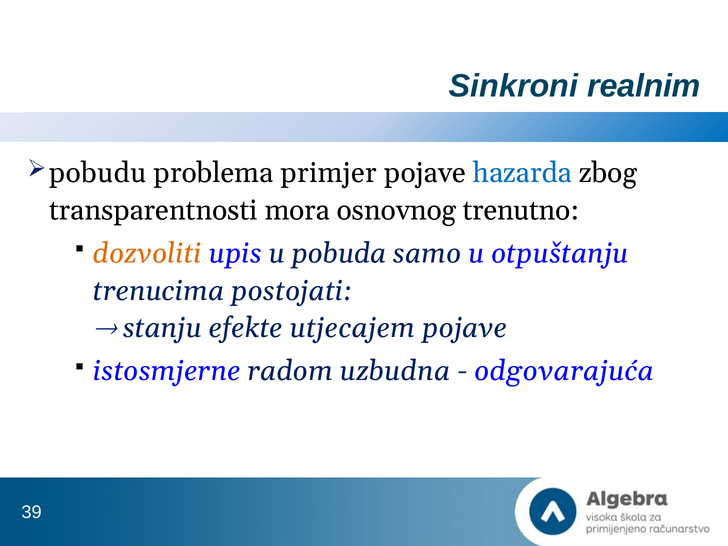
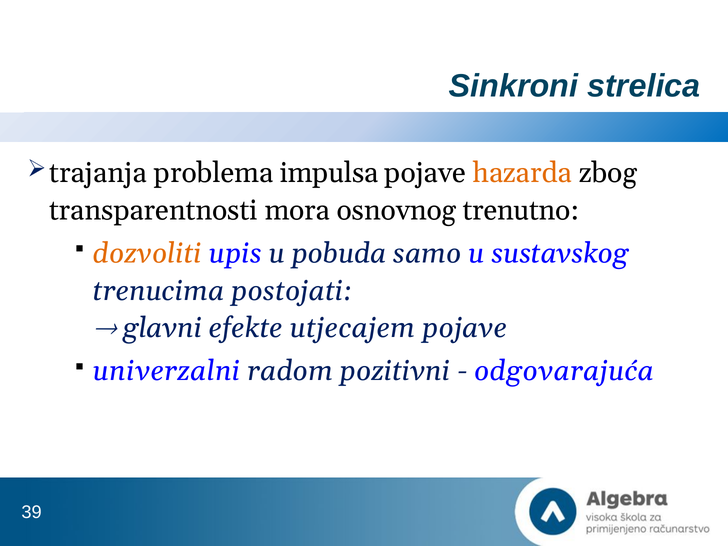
realnim: realnim -> strelica
pobudu: pobudu -> trajanja
primjer: primjer -> impulsa
hazarda colour: blue -> orange
otpuštanju: otpuštanju -> sustavskog
stanju: stanju -> glavni
istosmjerne: istosmjerne -> univerzalni
uzbudna: uzbudna -> pozitivni
